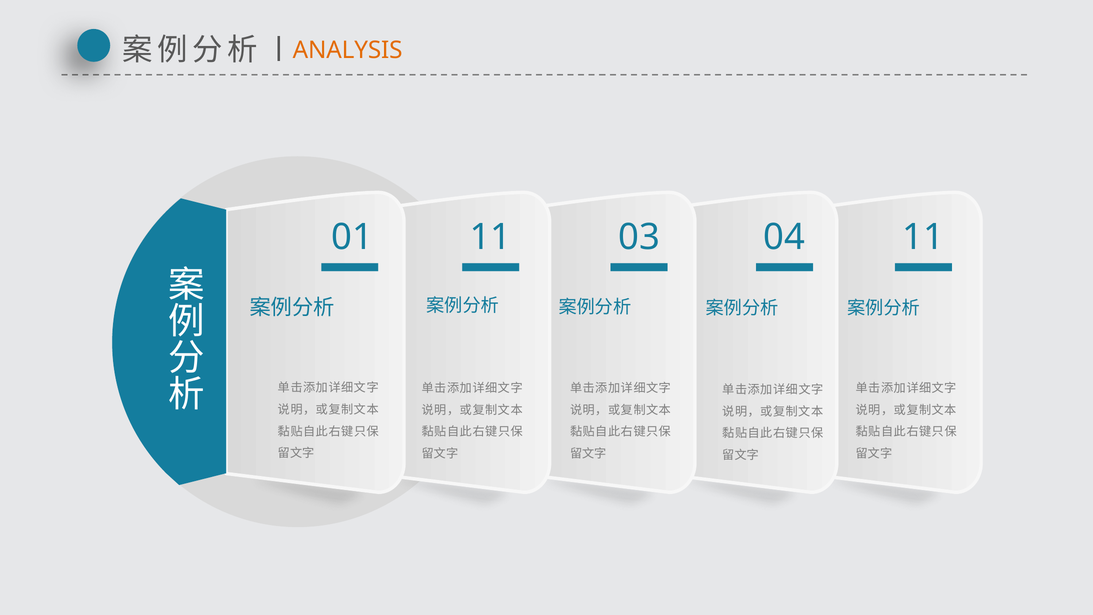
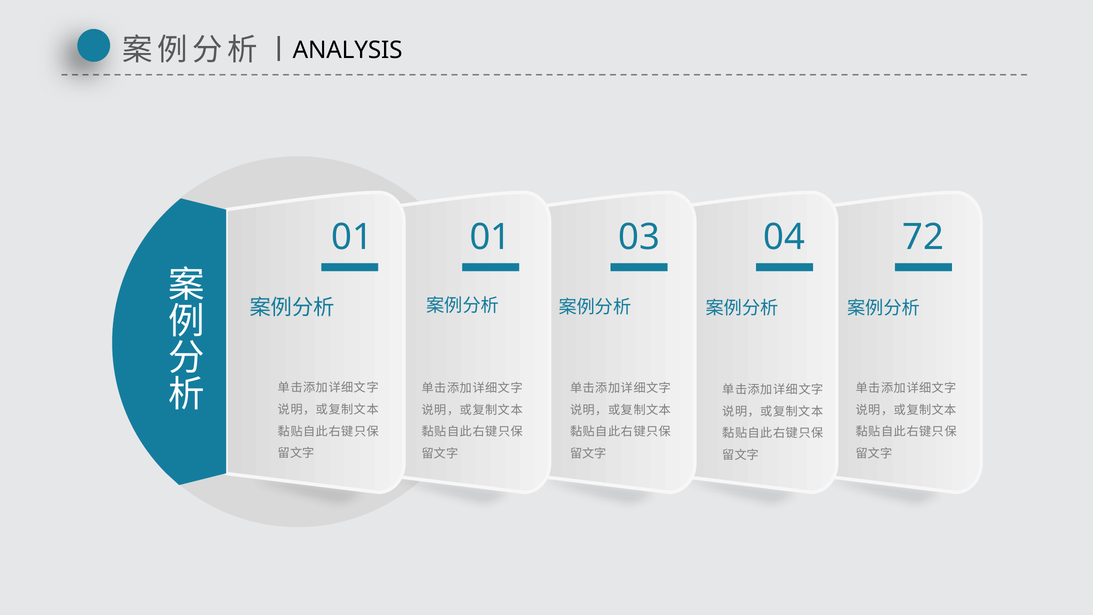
ANALYSIS colour: orange -> black
01 11: 11 -> 01
04 11: 11 -> 72
